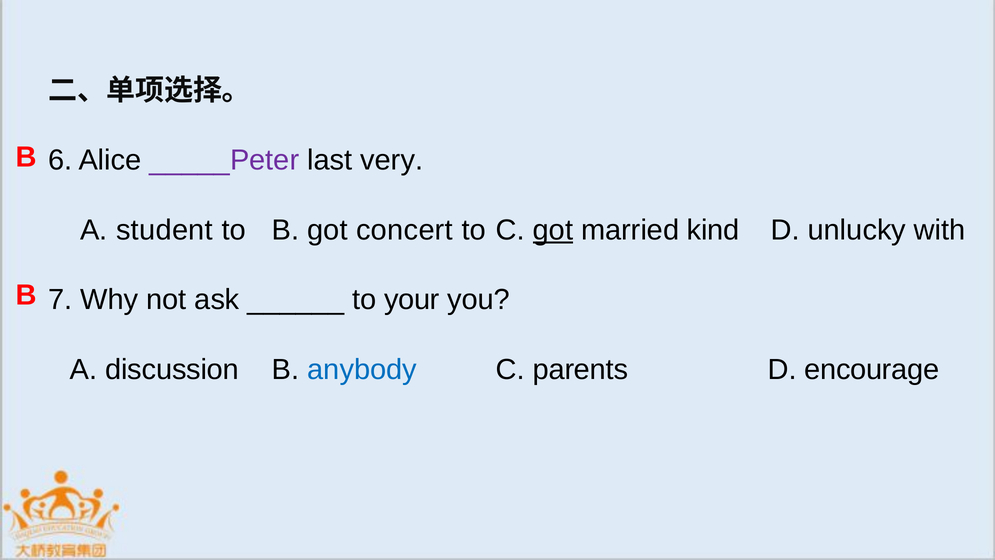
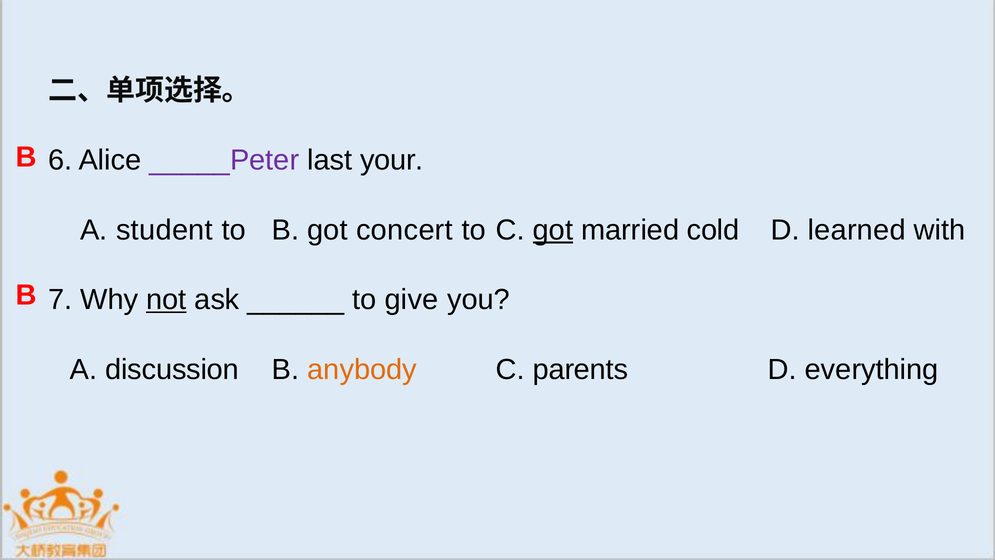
very: very -> your
kind: kind -> cold
unlucky: unlucky -> learned
not underline: none -> present
your: your -> give
anybody colour: blue -> orange
encourage: encourage -> everything
